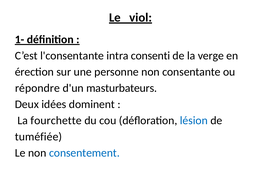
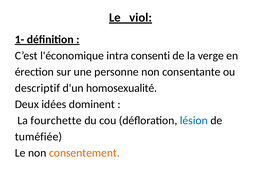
l'consentante: l'consentante -> l'économique
répondre: répondre -> descriptif
masturbateurs: masturbateurs -> homosexualité
consentement colour: blue -> orange
